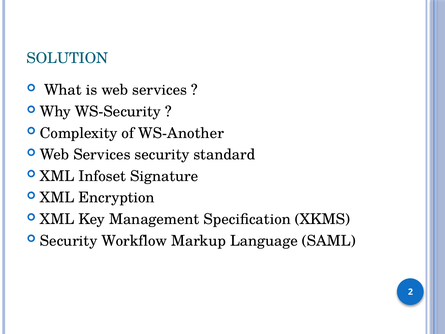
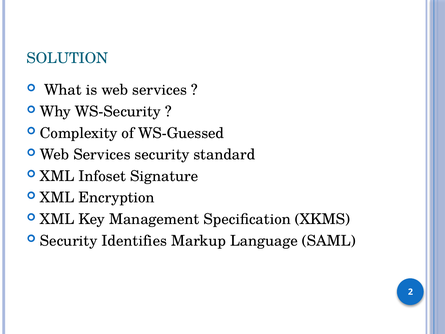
WS-Another: WS-Another -> WS-Guessed
Workflow: Workflow -> Identifies
